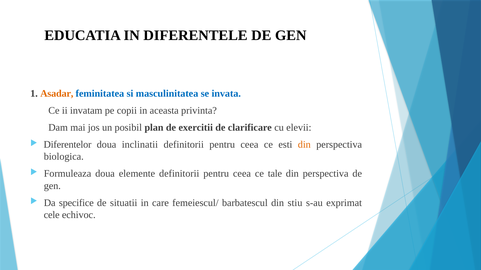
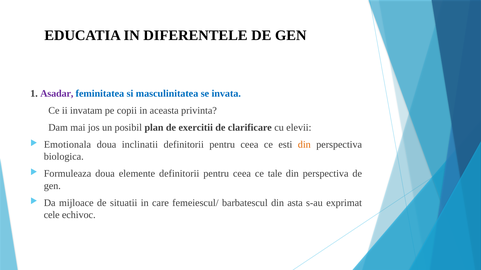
Asadar colour: orange -> purple
Diferentelor: Diferentelor -> Emotionala
specifice: specifice -> mijloace
stiu: stiu -> asta
